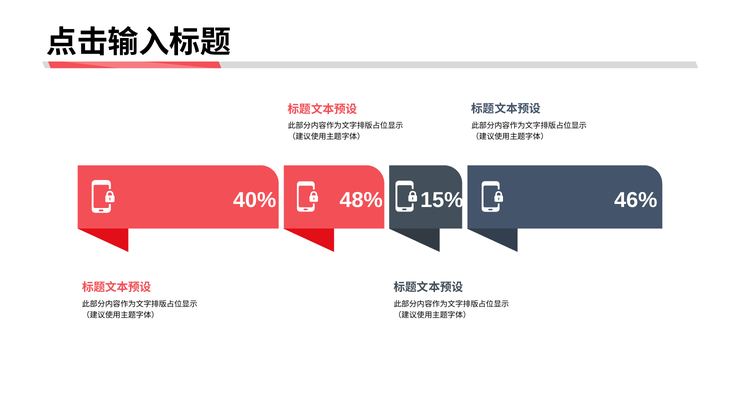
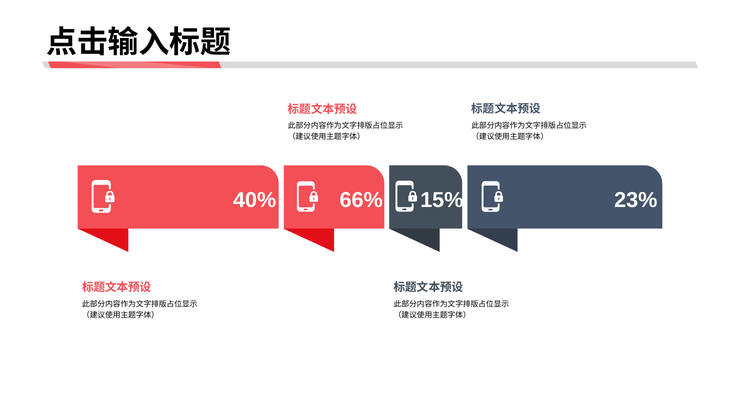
48%: 48% -> 66%
46%: 46% -> 23%
